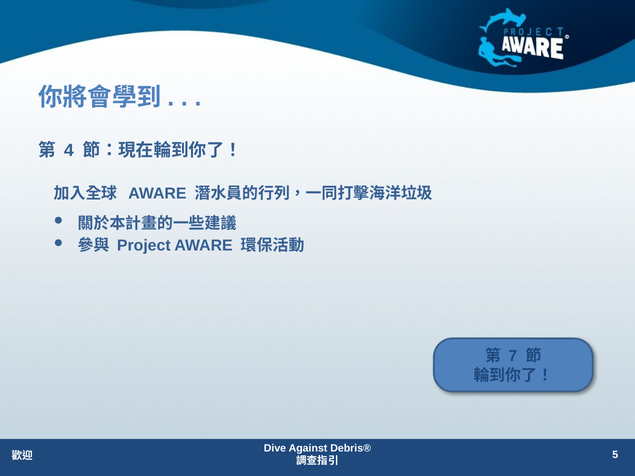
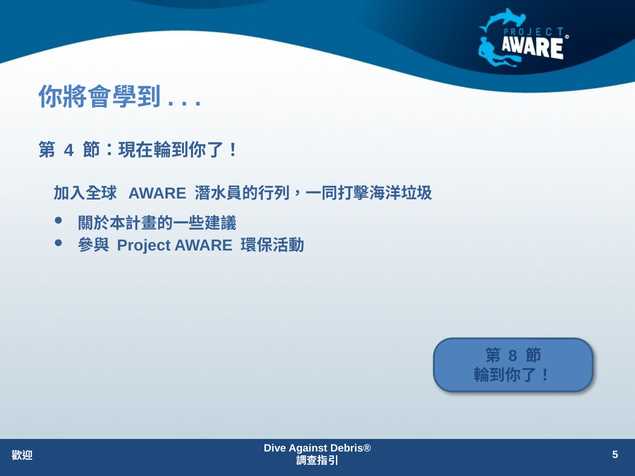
7: 7 -> 8
